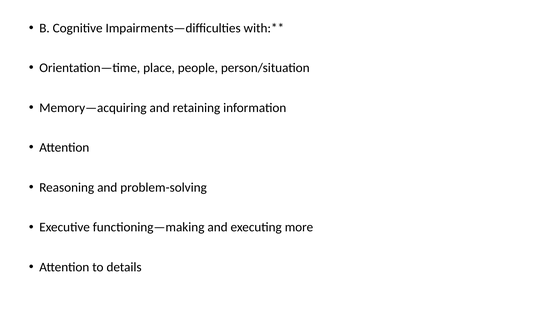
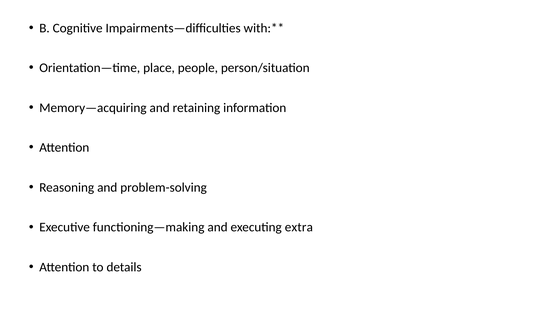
more: more -> extra
